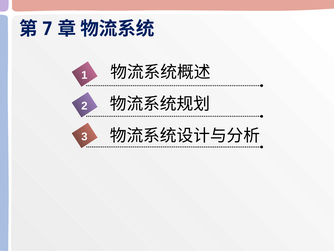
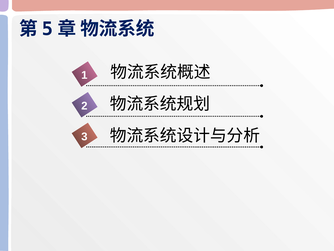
7: 7 -> 5
